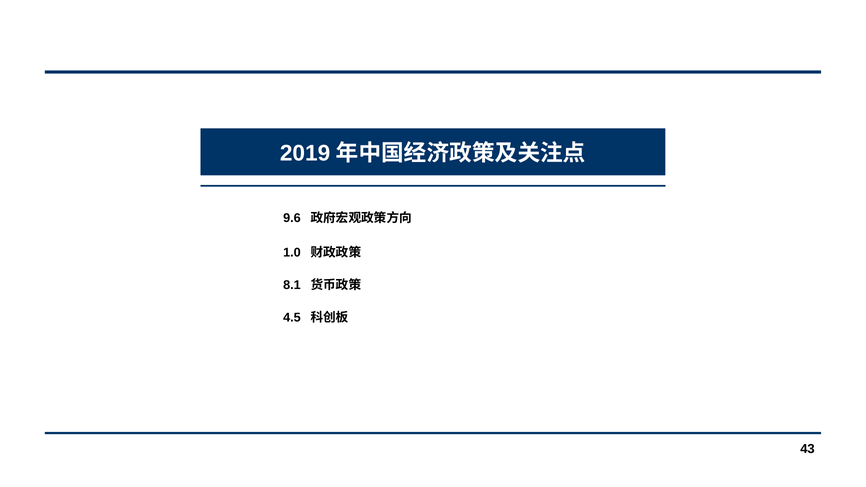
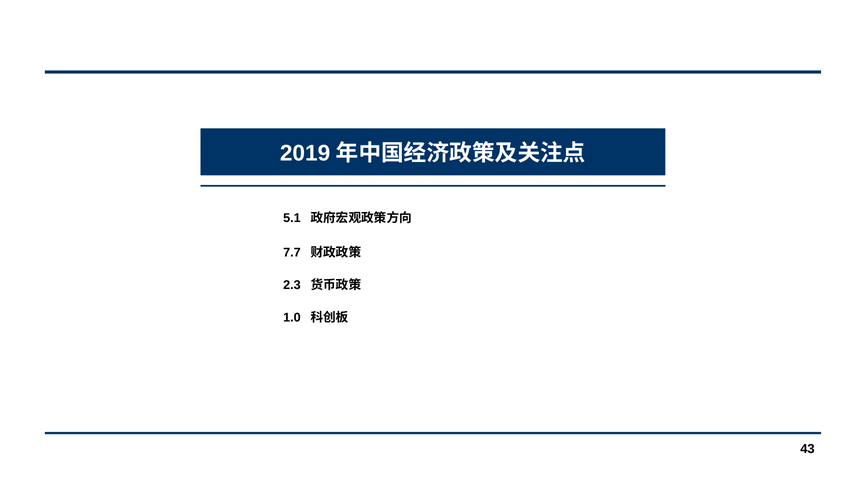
9.6: 9.6 -> 5.1
1.0: 1.0 -> 7.7
8.1: 8.1 -> 2.3
4.5: 4.5 -> 1.0
